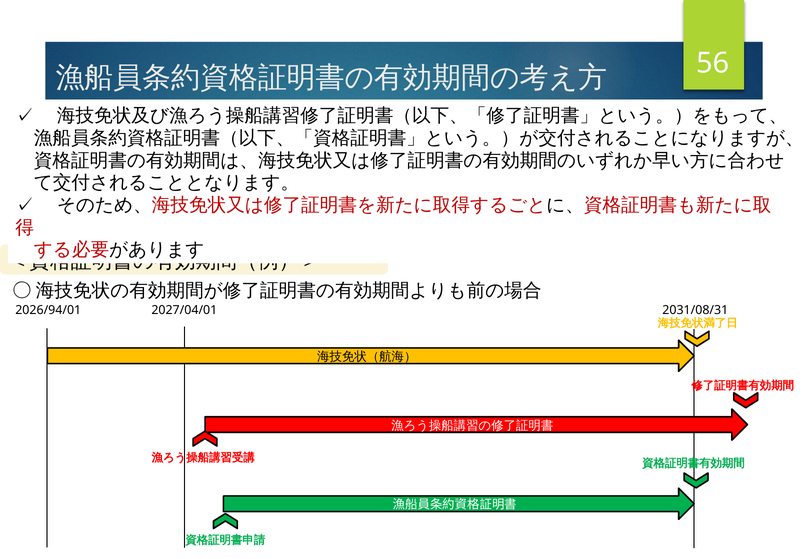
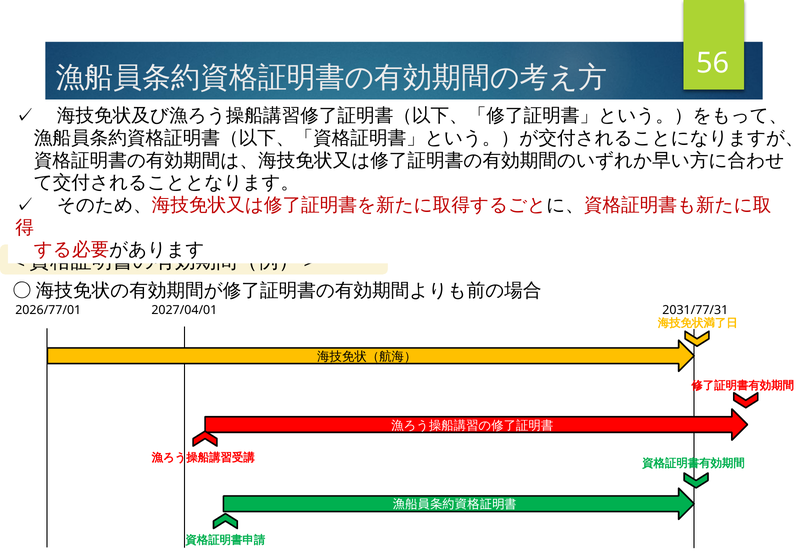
2026/94/01: 2026/94/01 -> 2026/77/01
2031/08/31: 2031/08/31 -> 2031/77/31
